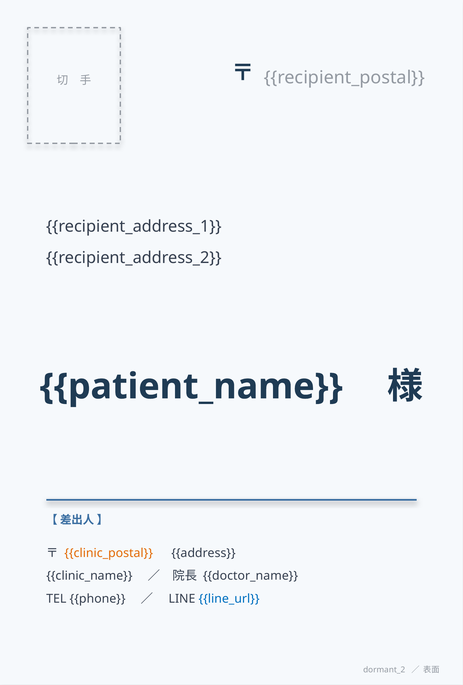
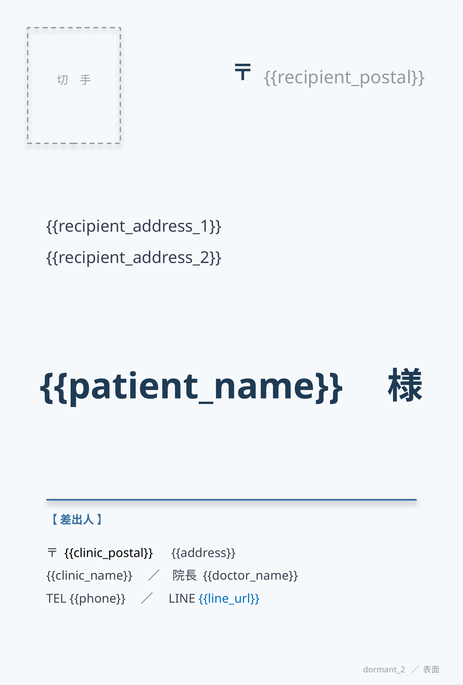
clinic_postal colour: orange -> black
